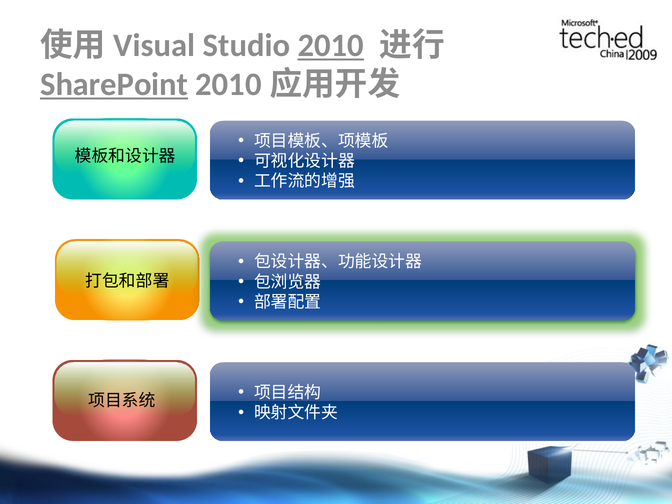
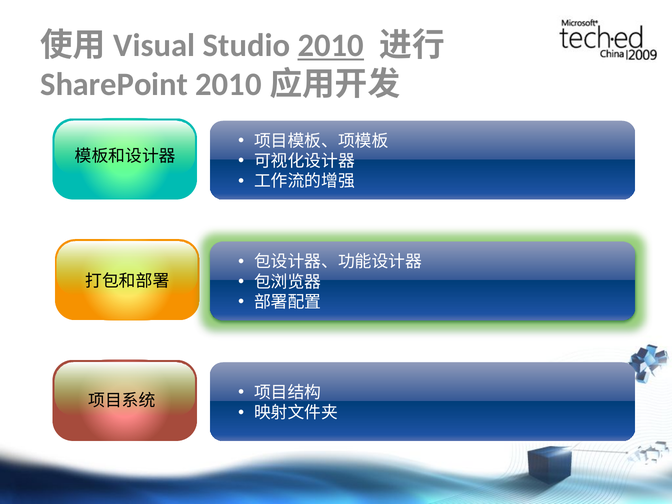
SharePoint underline: present -> none
